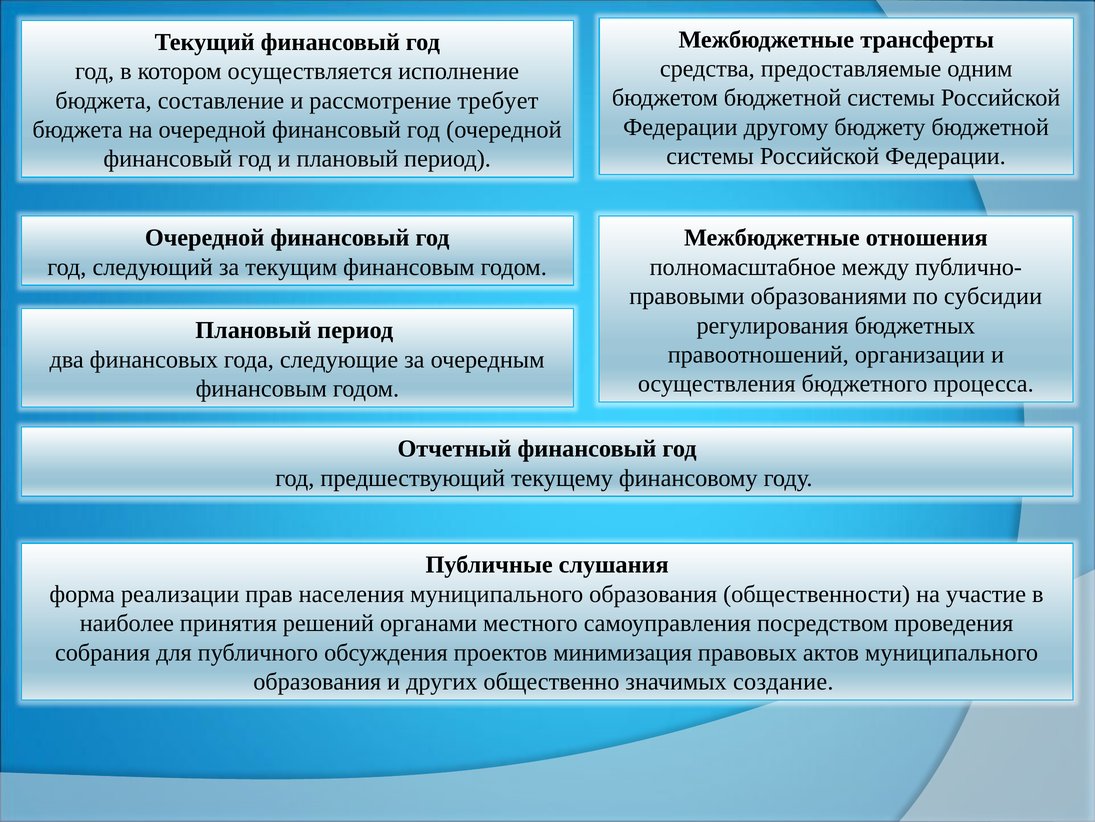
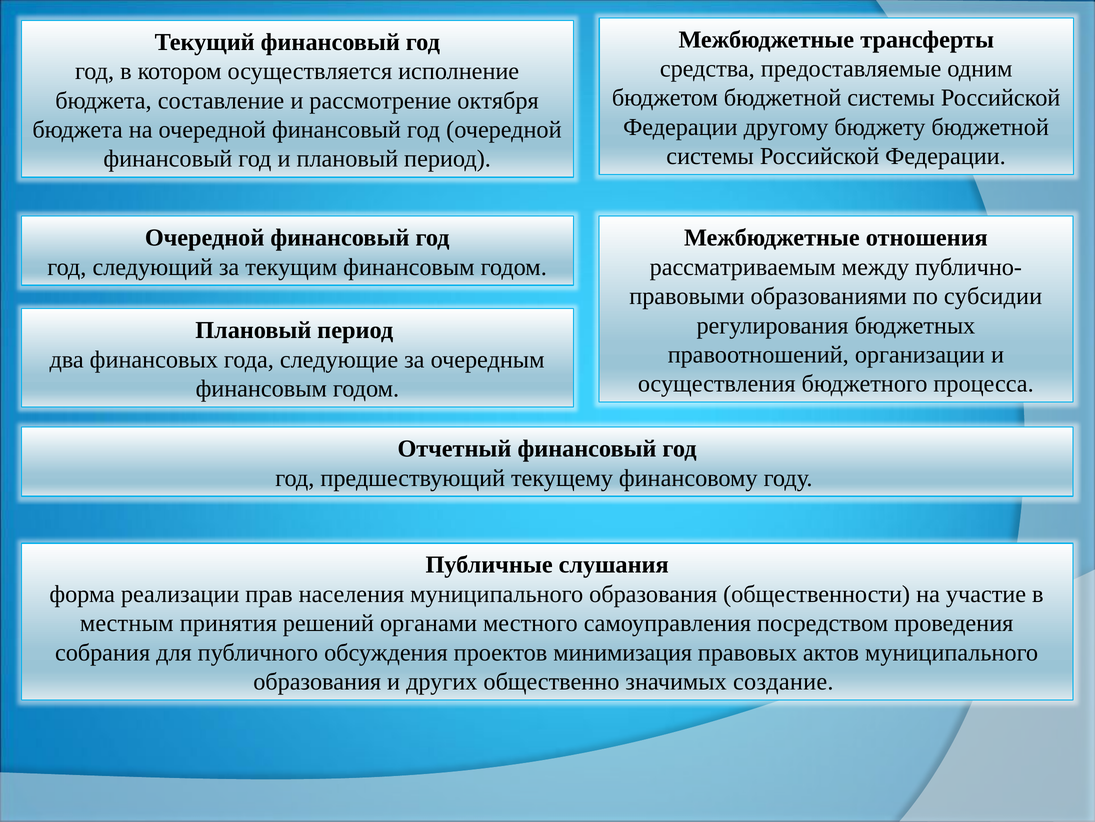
требует: требует -> октября
полномасштабное: полномасштабное -> рассматриваемым
наиболее: наиболее -> местным
